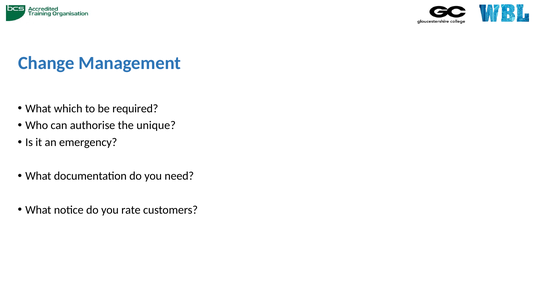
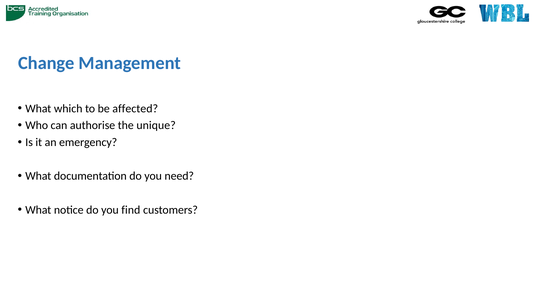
required: required -> affected
rate: rate -> find
